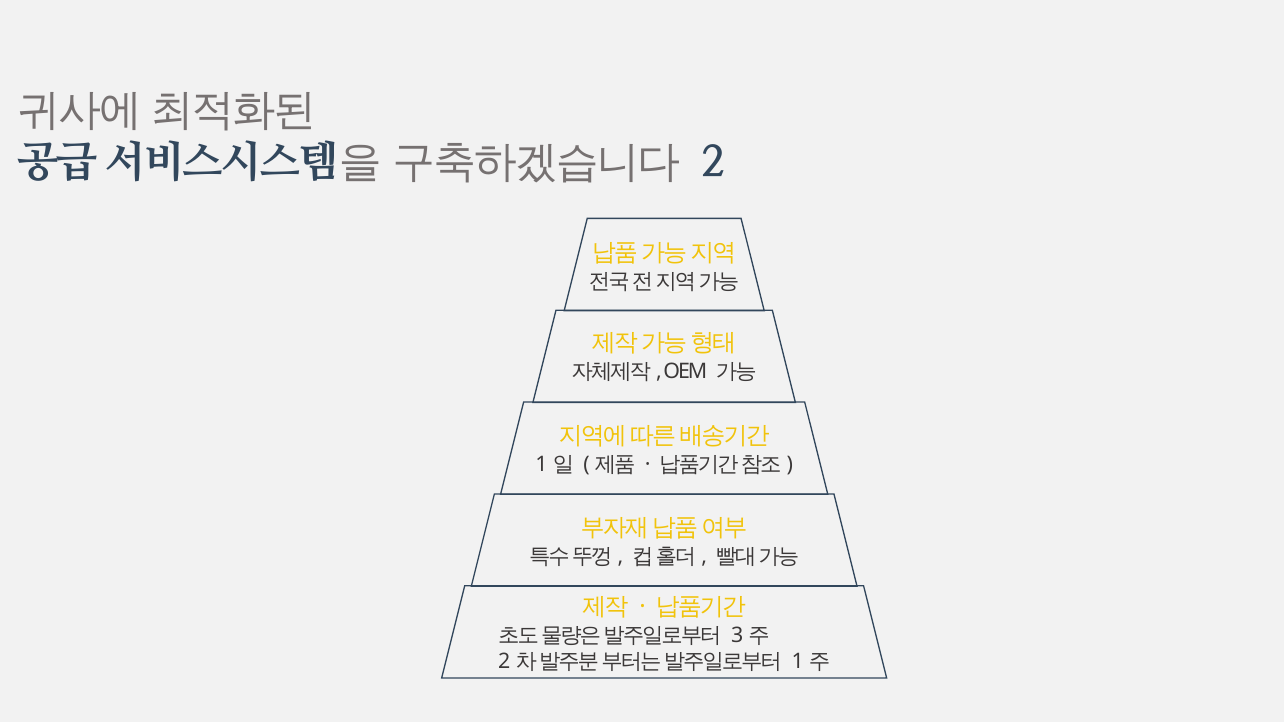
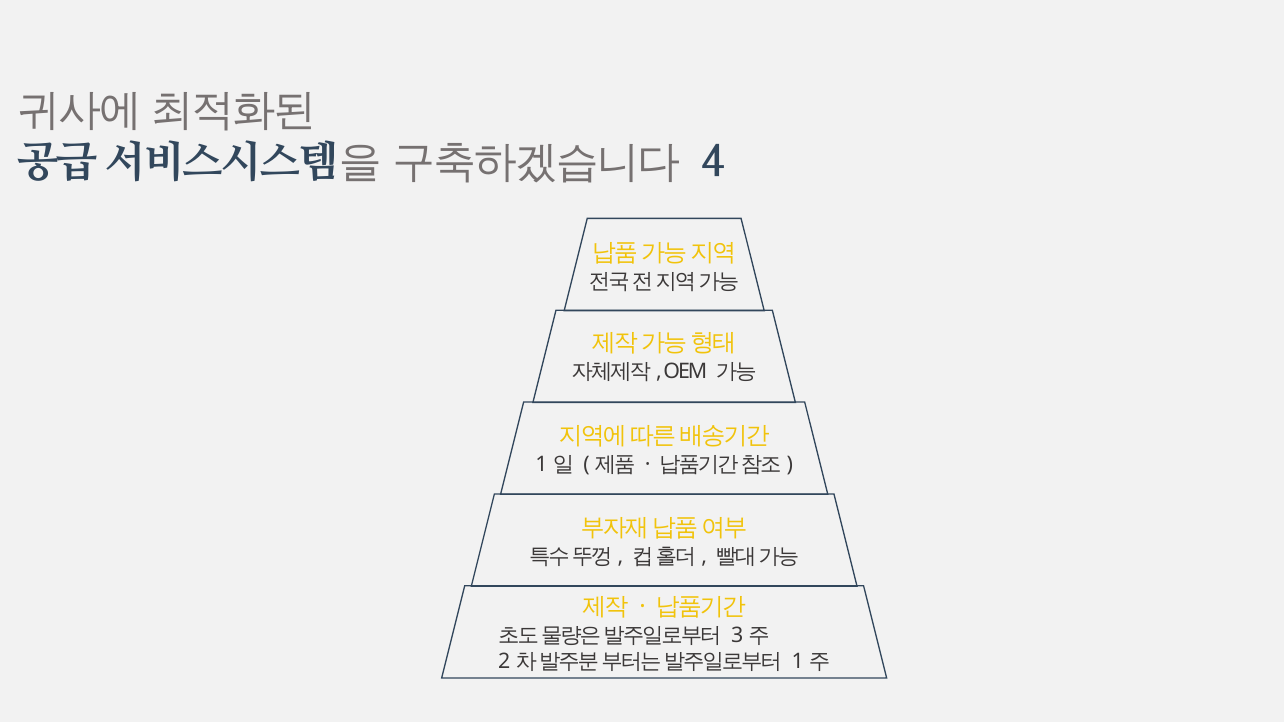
2: 2 -> 4
